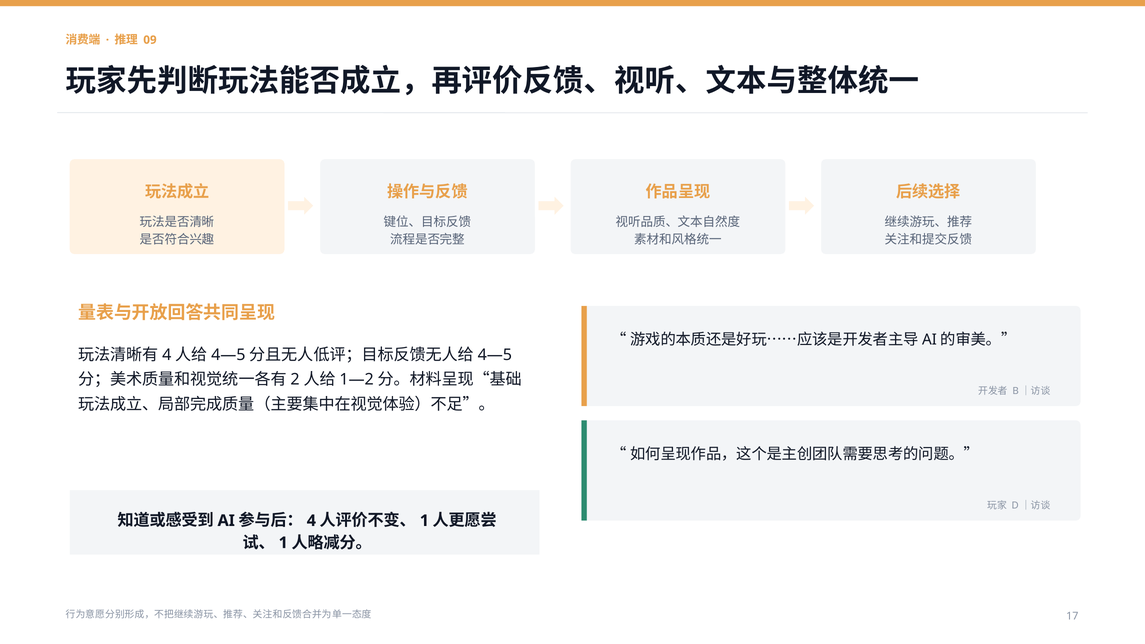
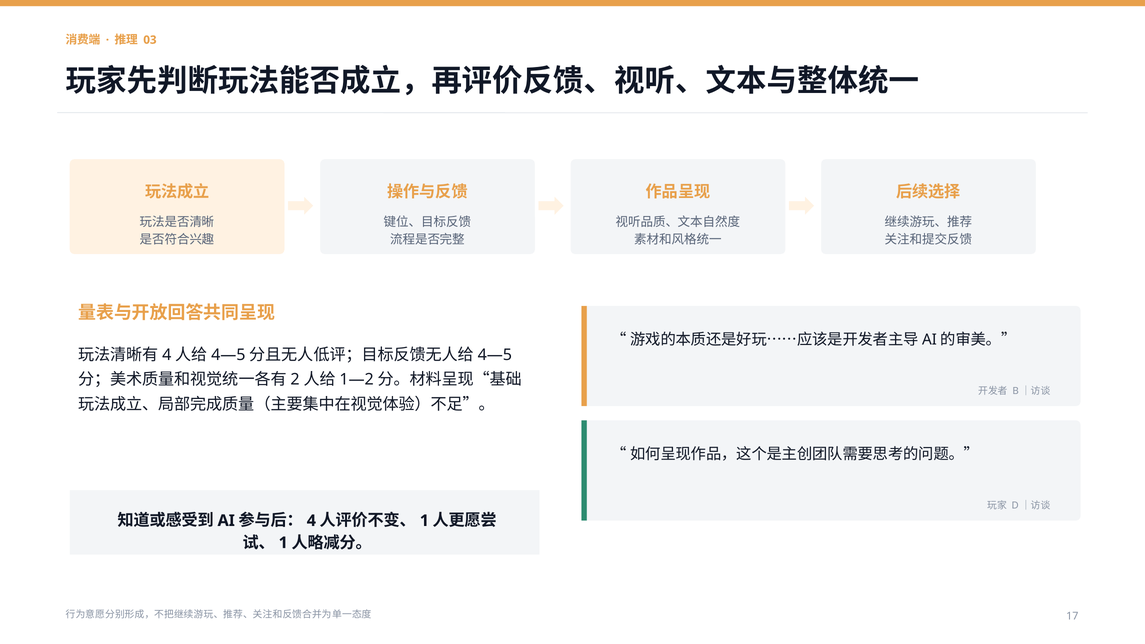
09: 09 -> 03
